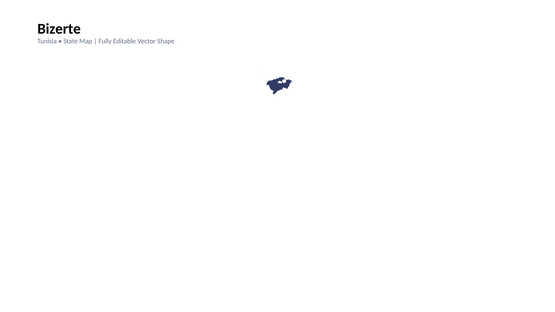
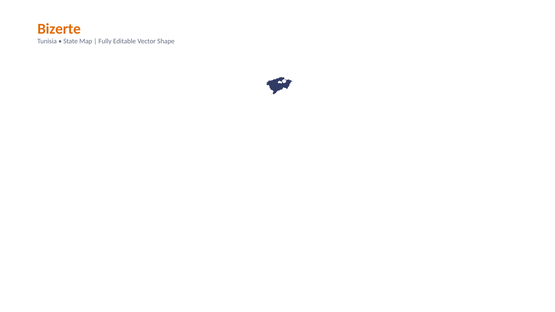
Bizerte colour: black -> orange
